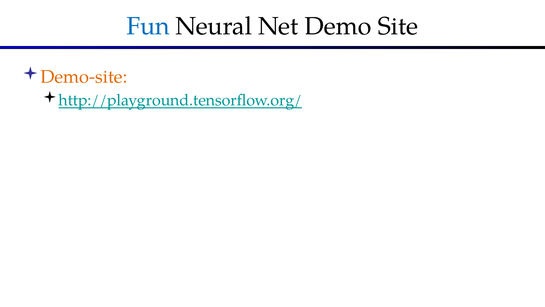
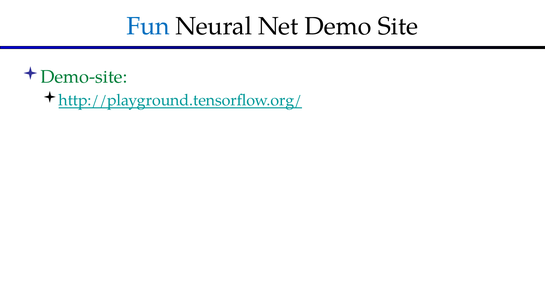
Demo-site colour: orange -> green
